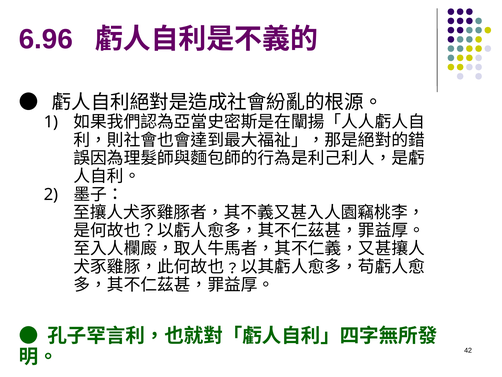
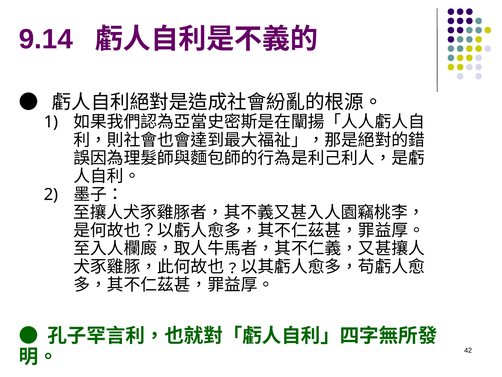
6.96: 6.96 -> 9.14
